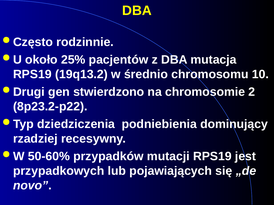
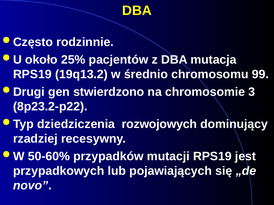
10: 10 -> 99
2: 2 -> 3
podniebienia: podniebienia -> rozwojowych
